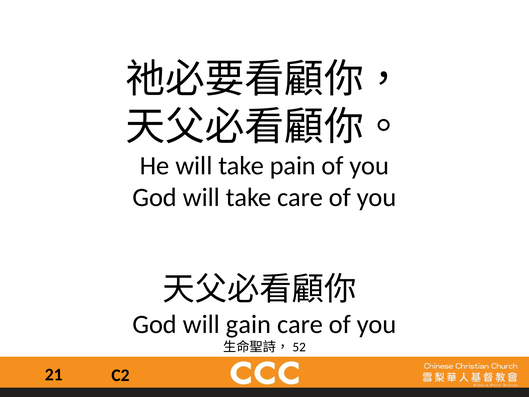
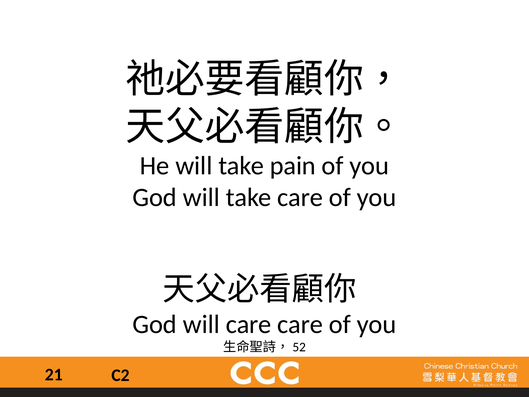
will gain: gain -> care
